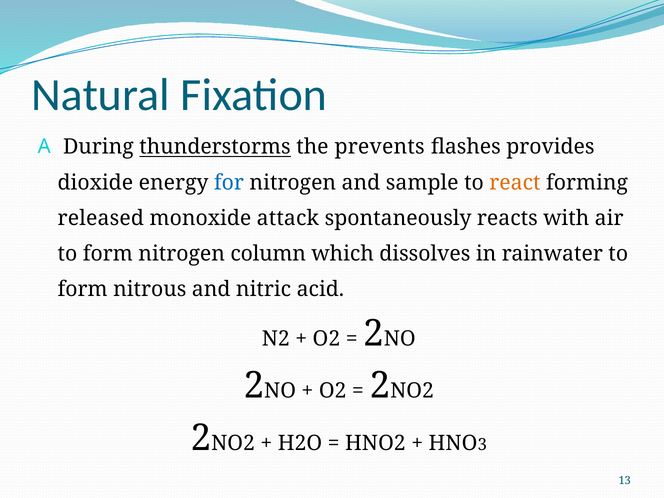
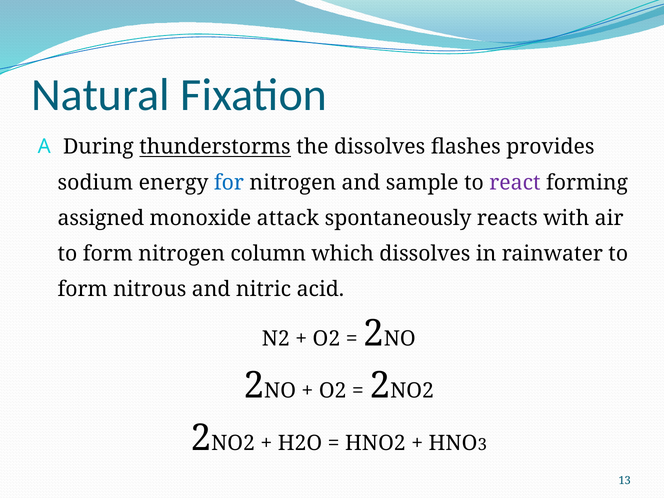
the prevents: prevents -> dissolves
dioxide: dioxide -> sodium
react colour: orange -> purple
released: released -> assigned
